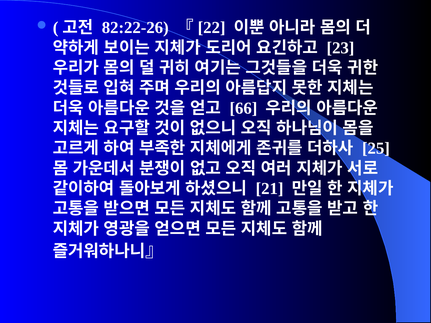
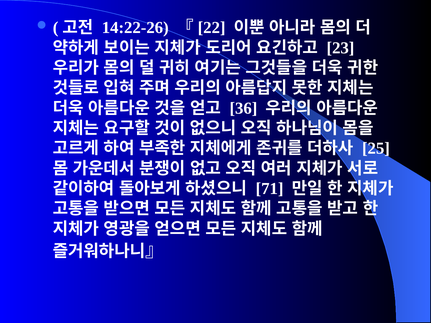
82:22-26: 82:22-26 -> 14:22-26
66: 66 -> 36
21: 21 -> 71
